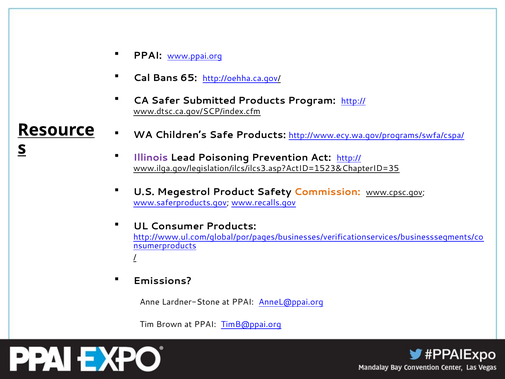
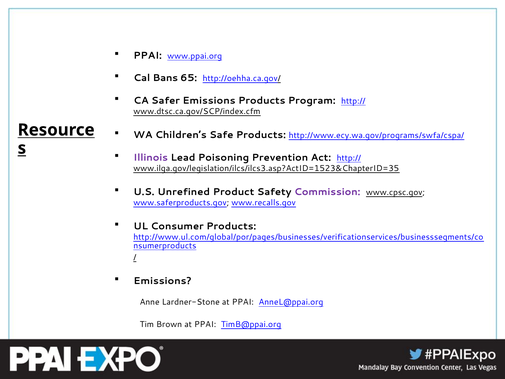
Safer Submitted: Submitted -> Emissions
Megestrol: Megestrol -> Unrefined
Commission colour: orange -> purple
